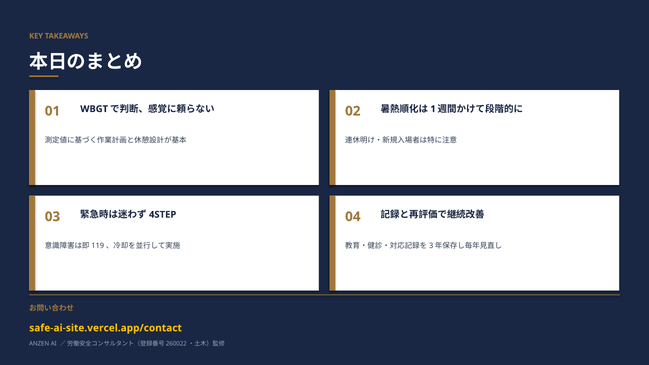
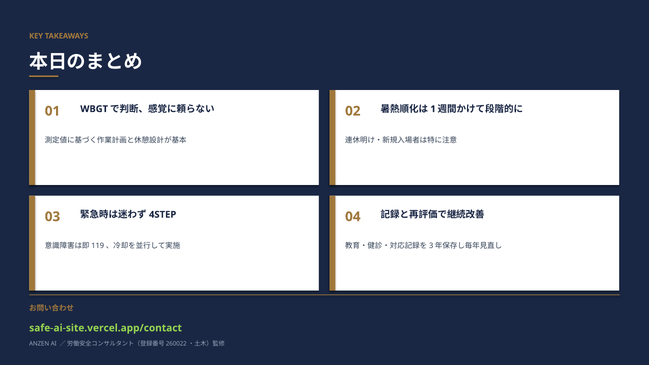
safe-ai-site.vercel.app/contact colour: yellow -> light green
